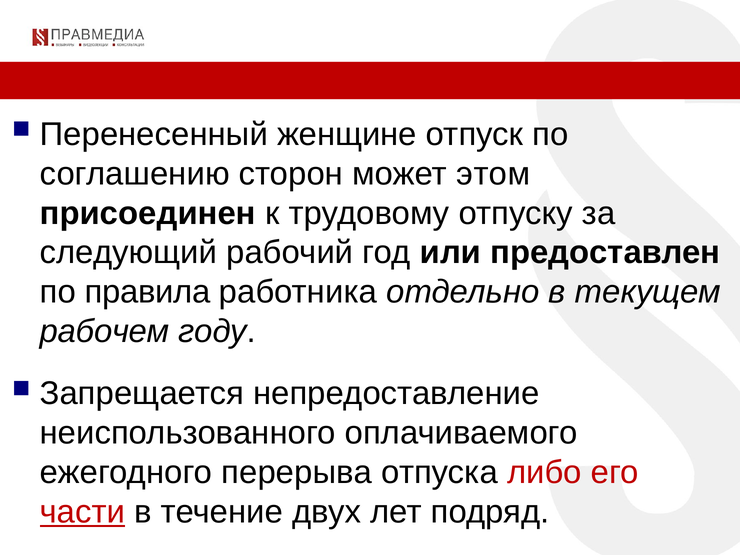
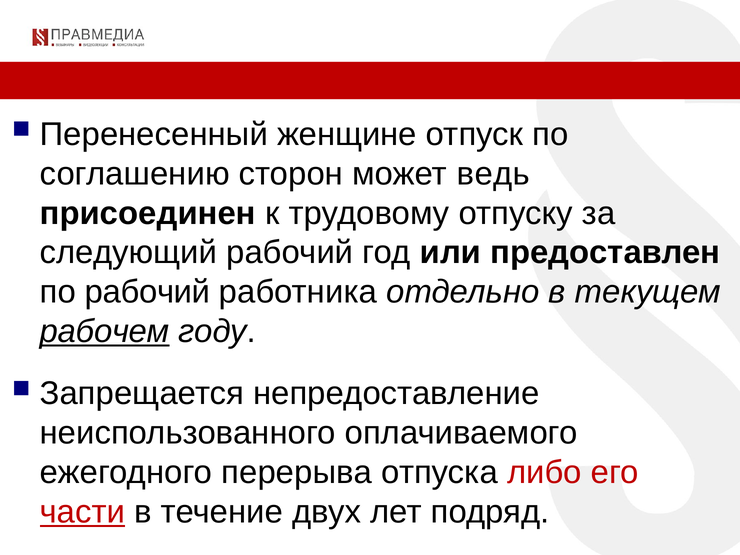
этом: этом -> ведь
по правила: правила -> рабочий
рабочем underline: none -> present
